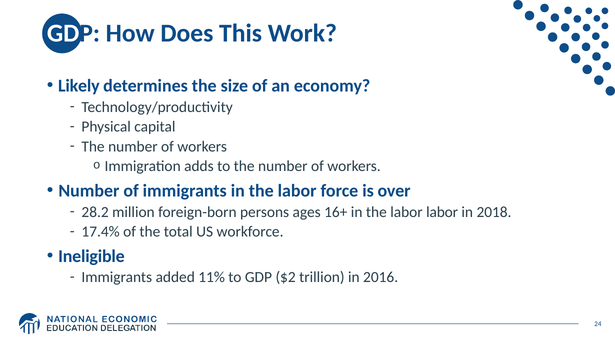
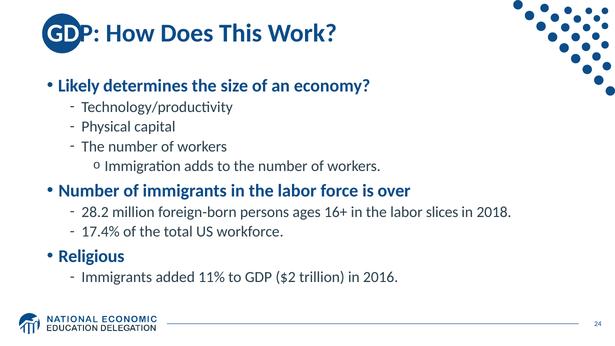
labor labor: labor -> slices
Ineligible: Ineligible -> Religious
